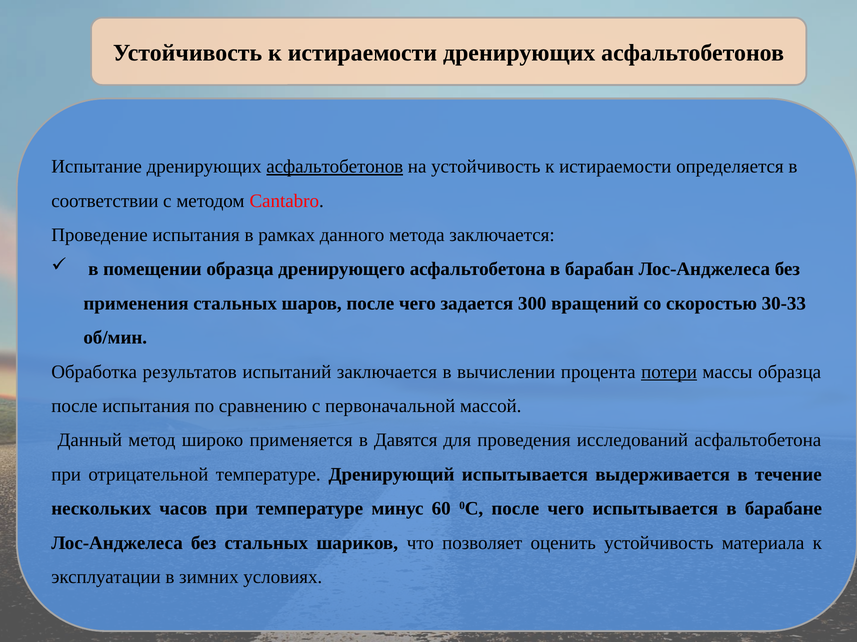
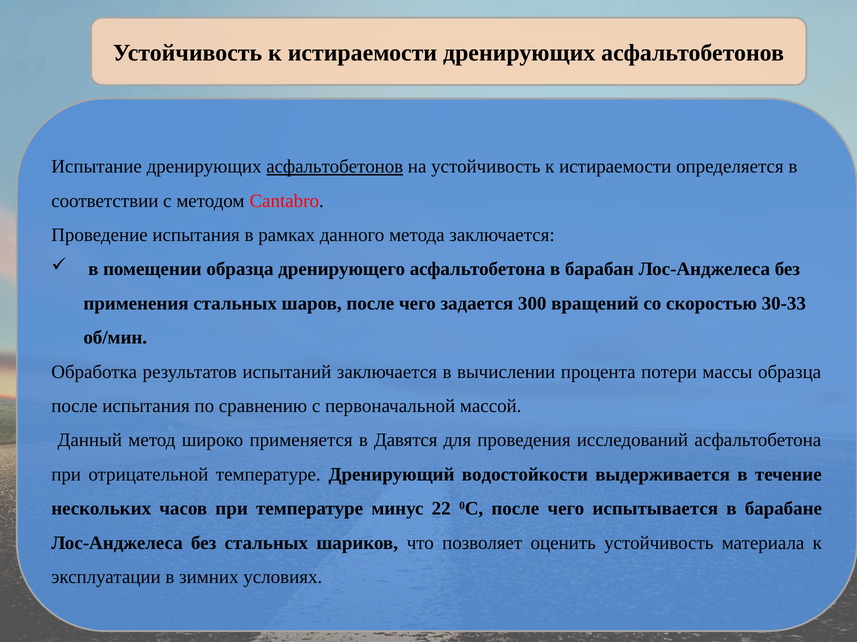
потери underline: present -> none
Дренирующий испытывается: испытывается -> водостойкости
60: 60 -> 22
